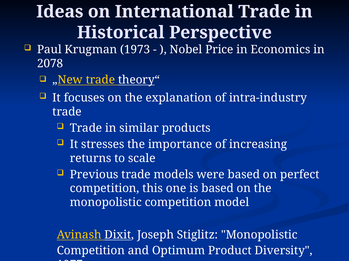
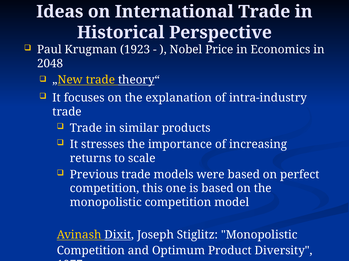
1973: 1973 -> 1923
2078: 2078 -> 2048
